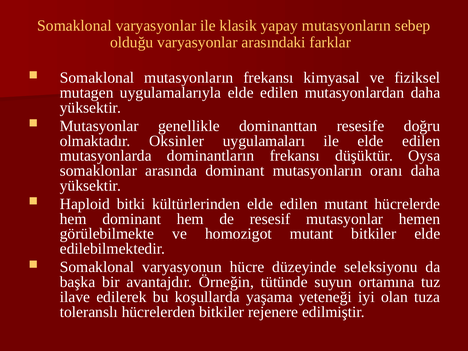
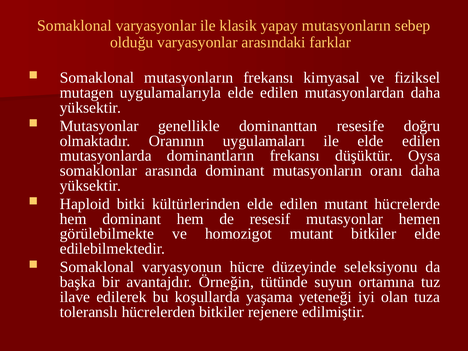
Oksinler: Oksinler -> Oranının
